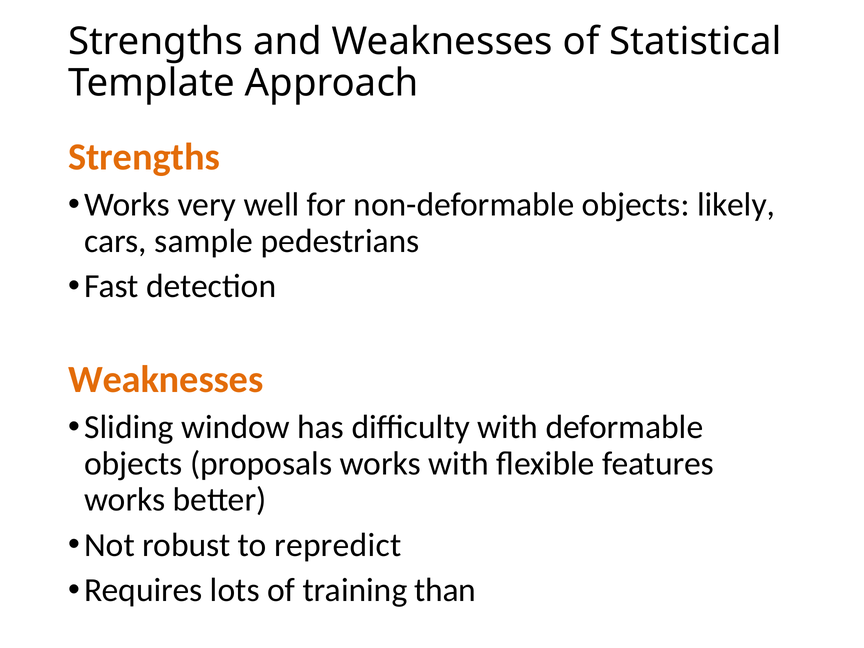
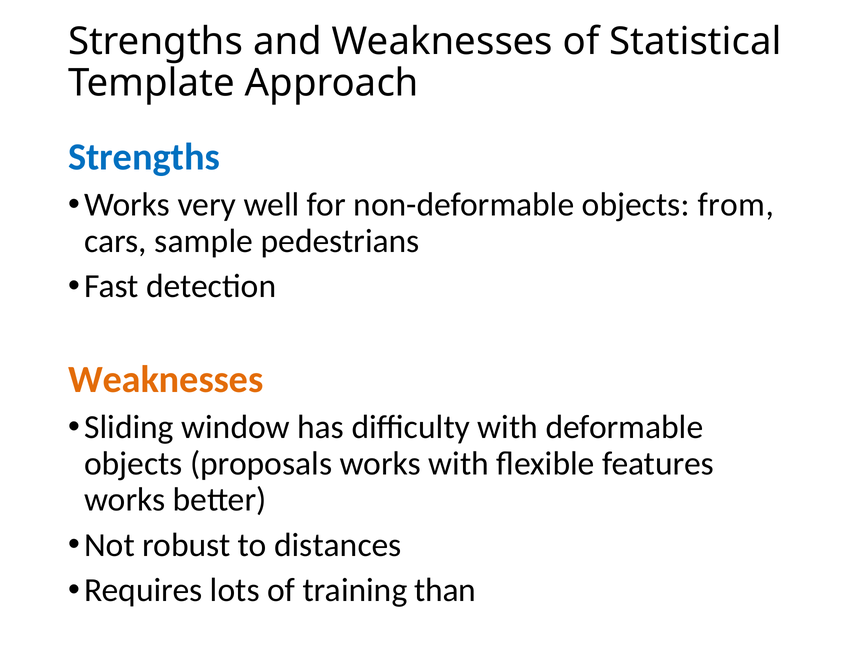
Strengths at (144, 157) colour: orange -> blue
likely: likely -> from
repredict: repredict -> distances
